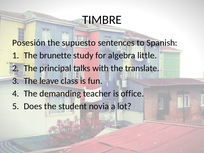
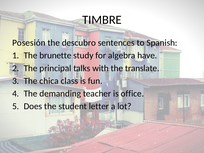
supuesto: supuesto -> descubro
little: little -> have
leave: leave -> chica
novia: novia -> letter
